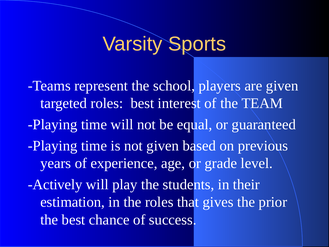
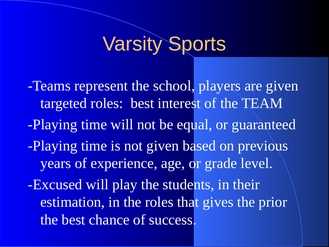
Actively: Actively -> Excused
